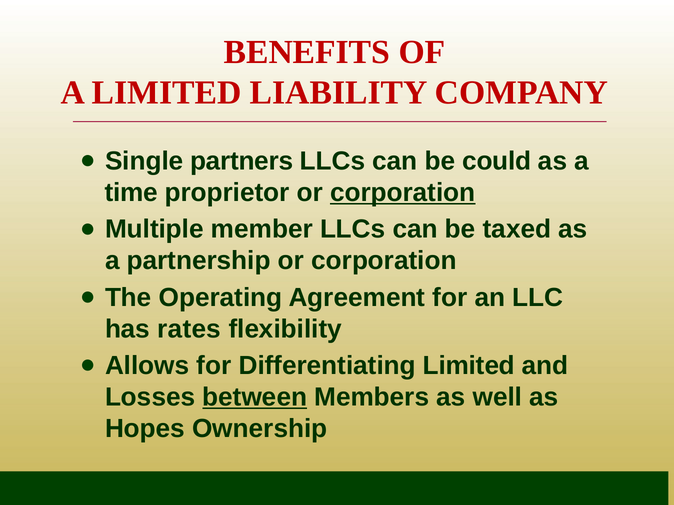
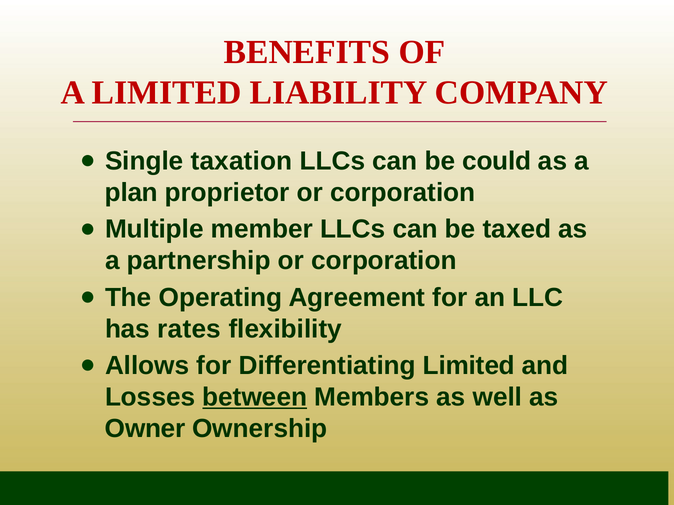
partners: partners -> taxation
time: time -> plan
corporation at (403, 193) underline: present -> none
Hopes: Hopes -> Owner
